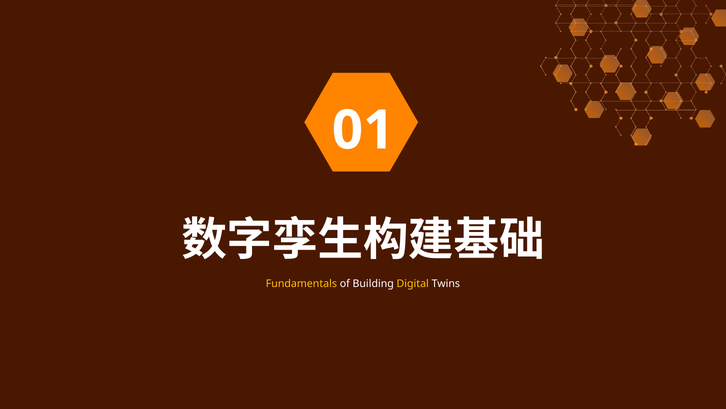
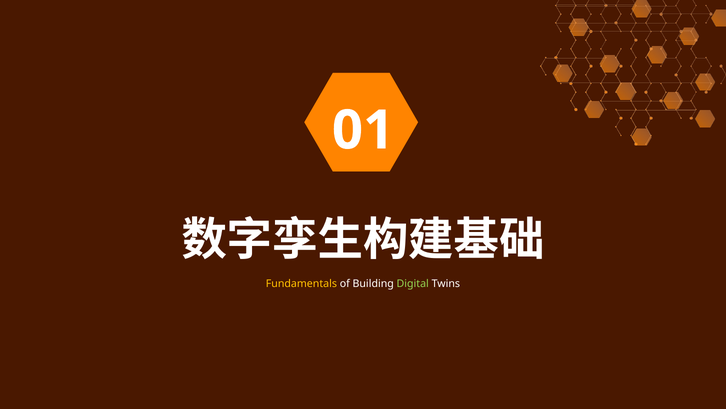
Digital colour: yellow -> light green
